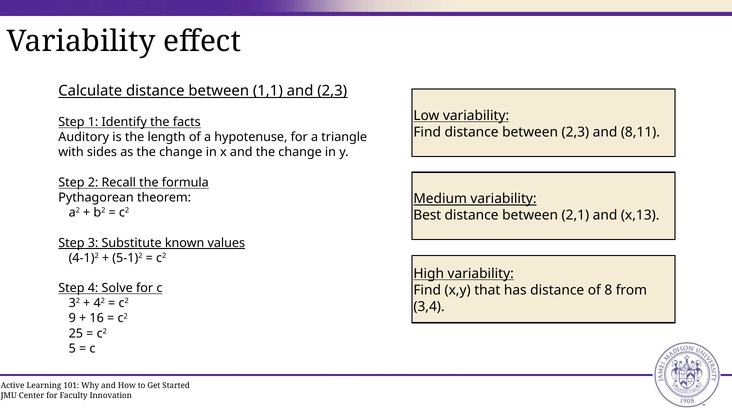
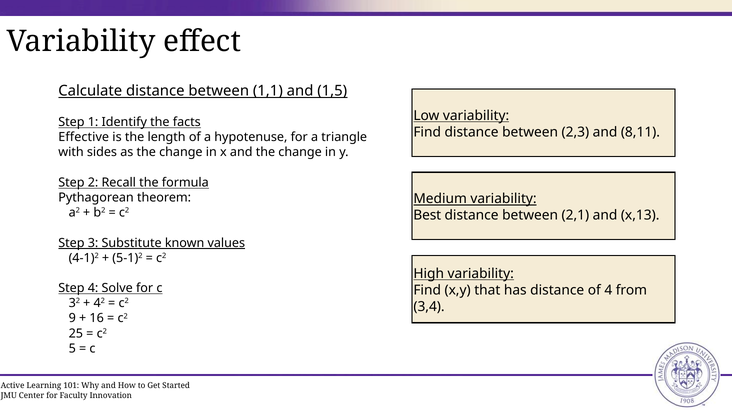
and 2,3: 2,3 -> 1,5
Auditory: Auditory -> Effective
of 8: 8 -> 4
